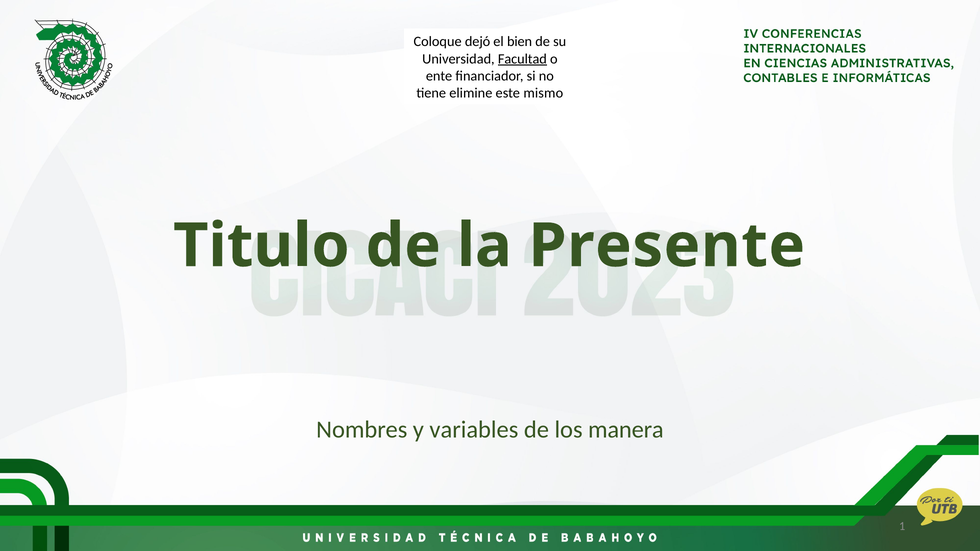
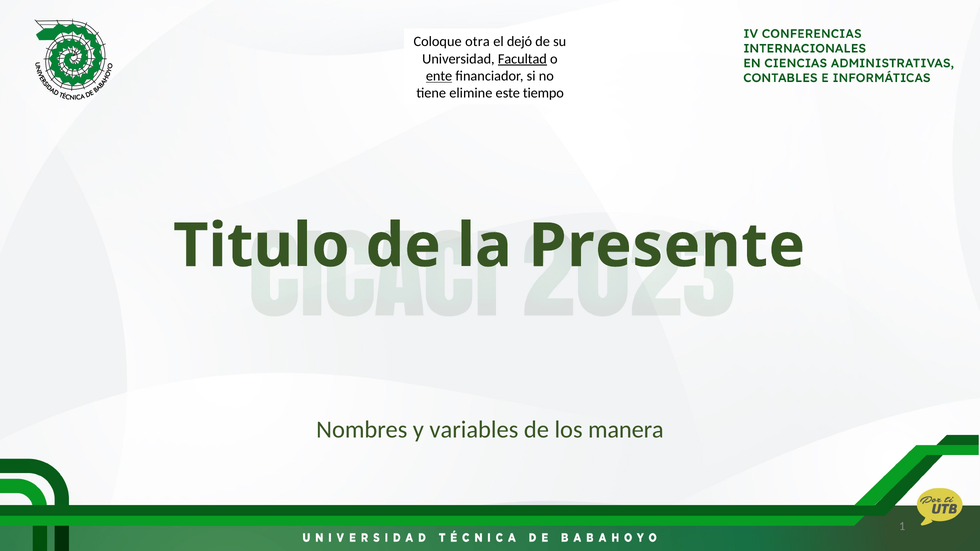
dejó: dejó -> otra
bien: bien -> dejó
ente underline: none -> present
mismo: mismo -> tiempo
